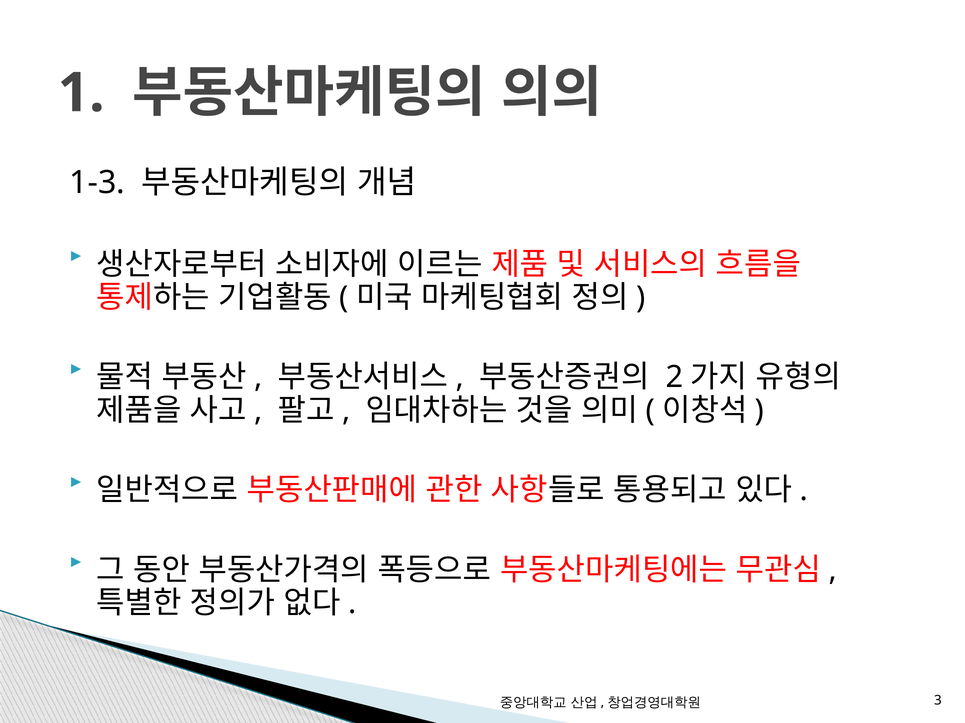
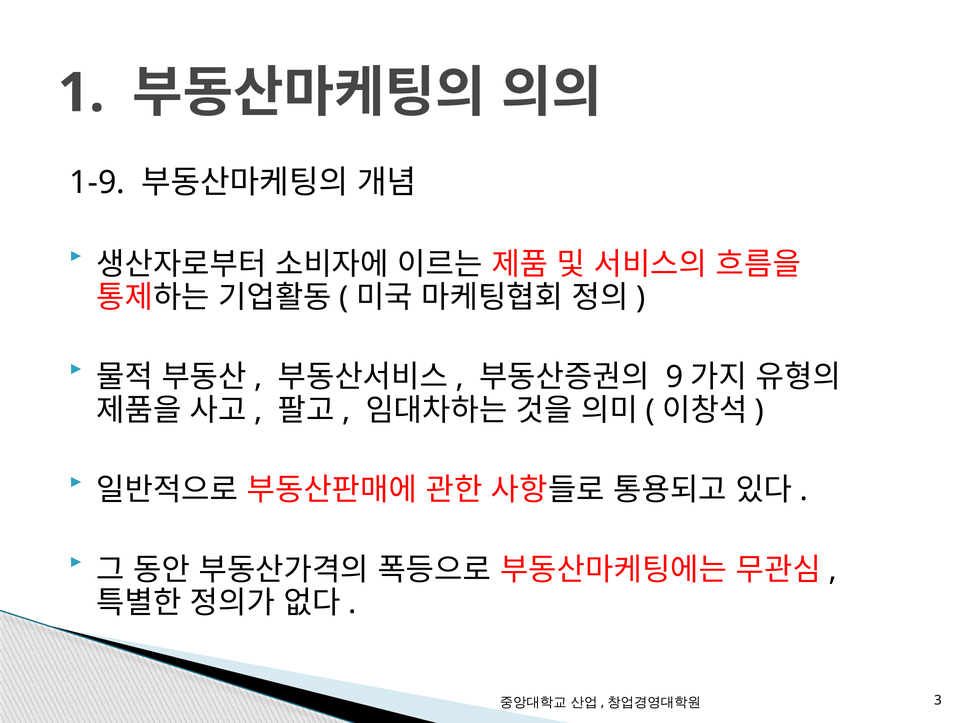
1-3: 1-3 -> 1-9
2: 2 -> 9
